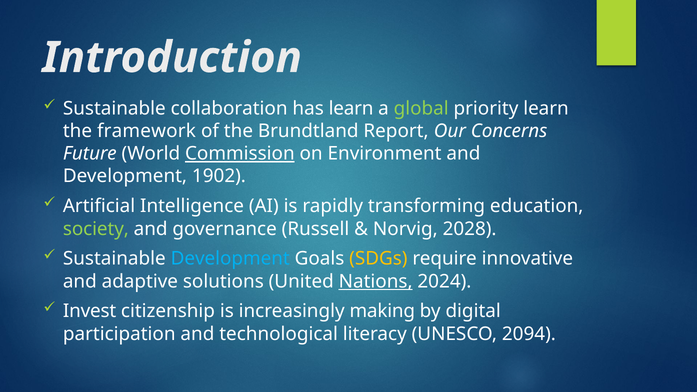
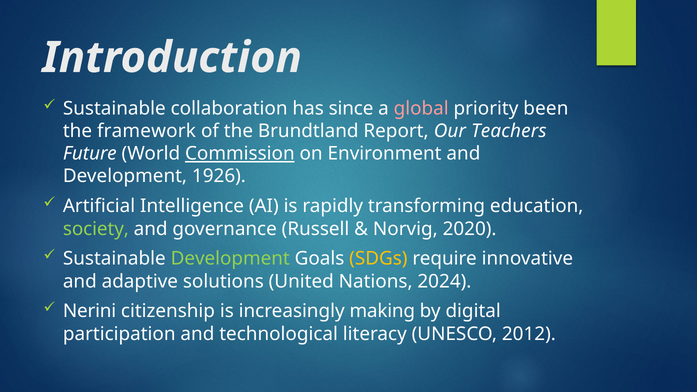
has learn: learn -> since
global colour: light green -> pink
priority learn: learn -> been
Concerns: Concerns -> Teachers
1902: 1902 -> 1926
2028: 2028 -> 2020
Development at (230, 259) colour: light blue -> light green
Nations underline: present -> none
Invest: Invest -> Nerini
2094: 2094 -> 2012
